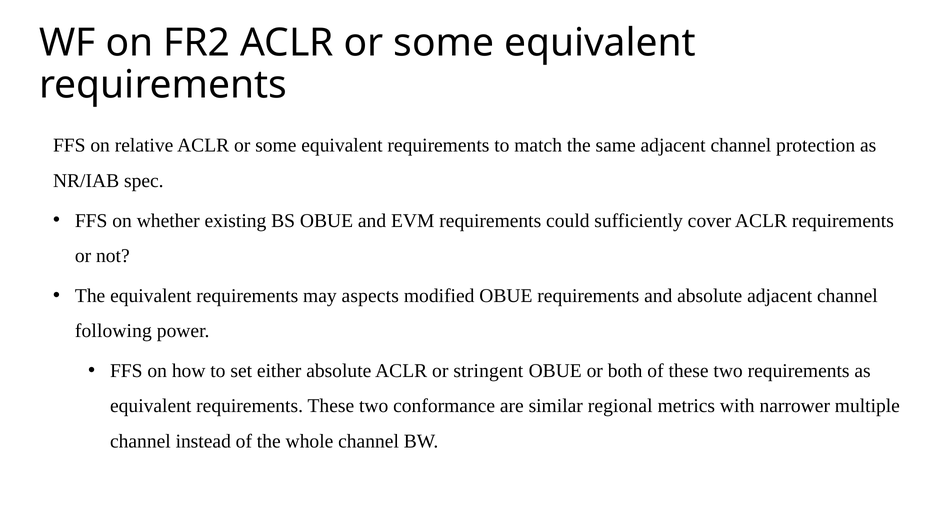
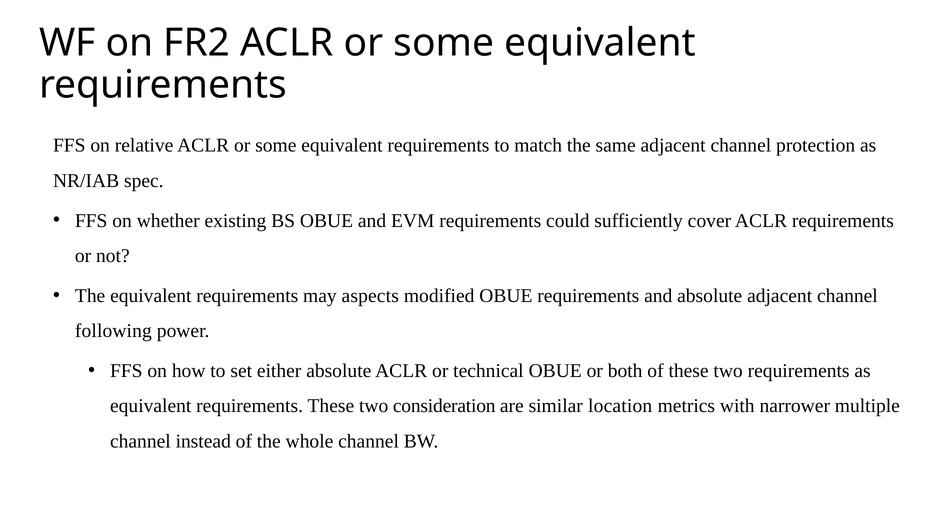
stringent: stringent -> technical
conformance: conformance -> consideration
regional: regional -> location
